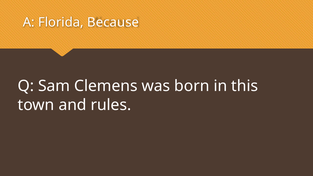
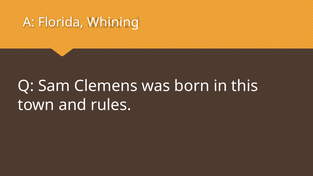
Because: Because -> Whining
